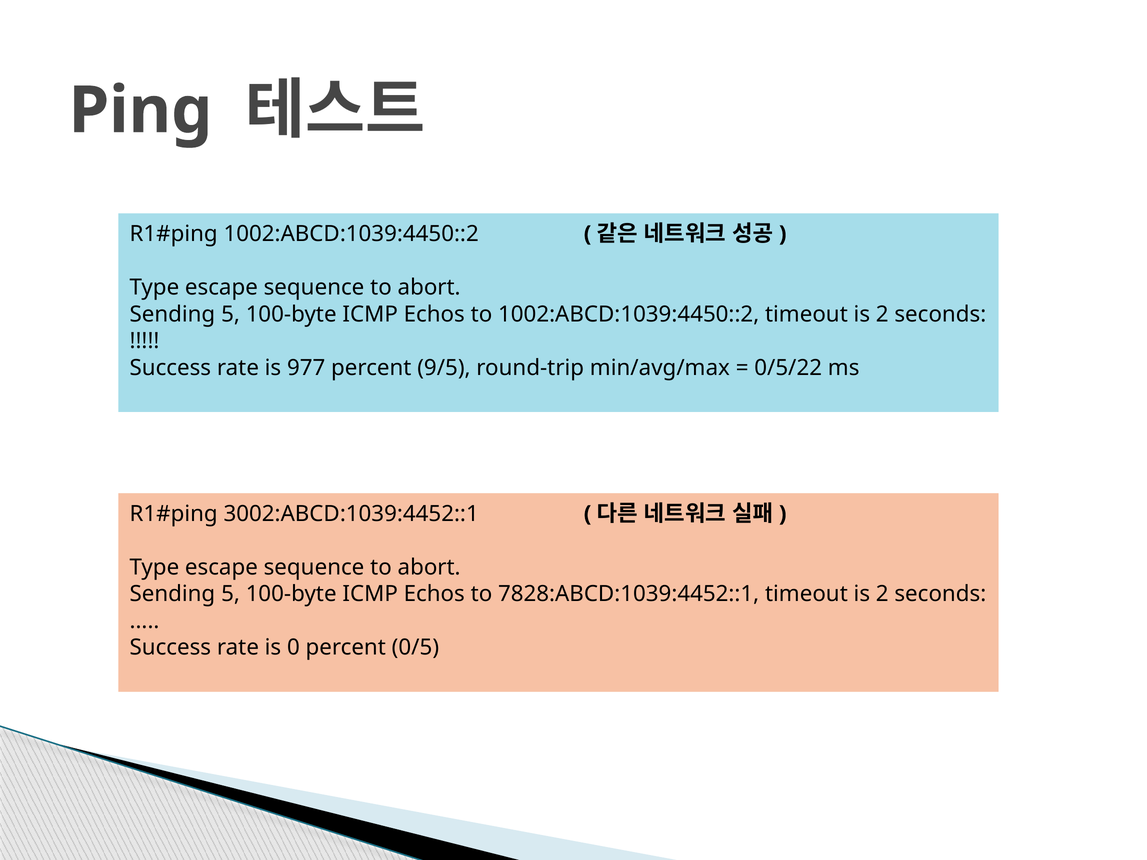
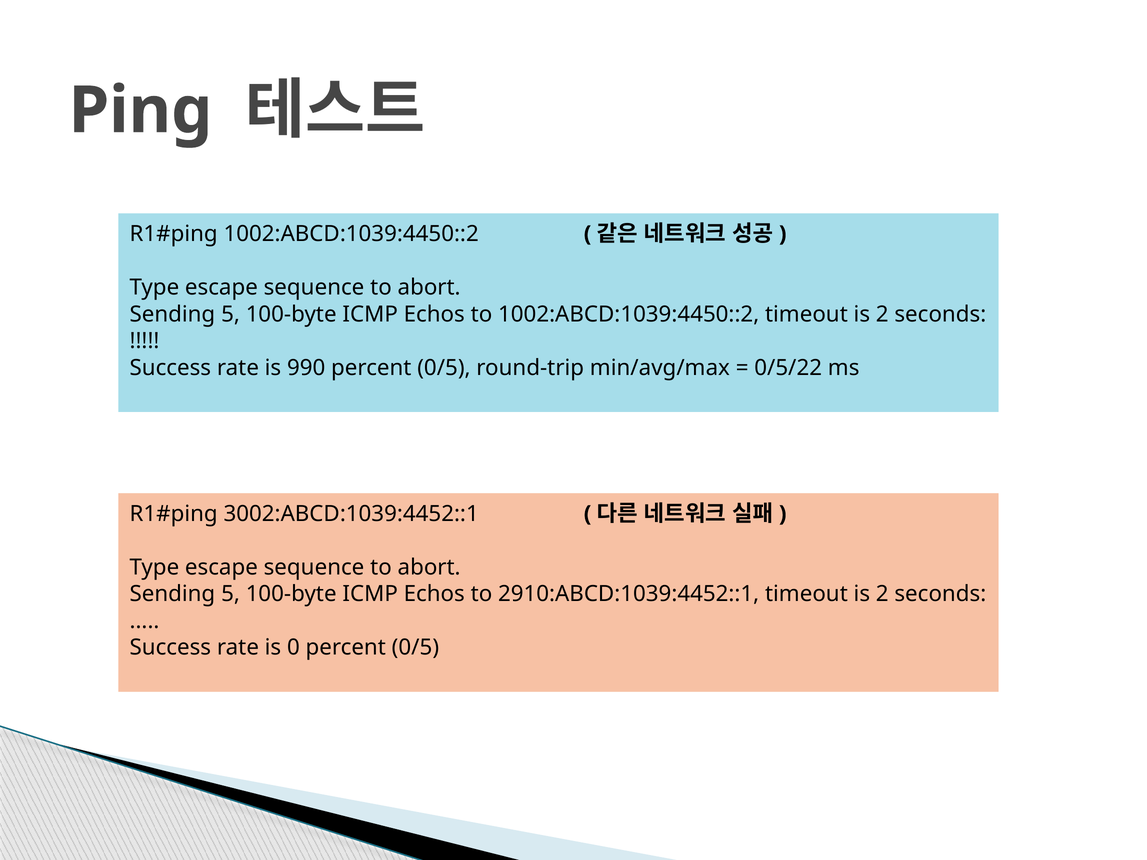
977: 977 -> 990
9/5 at (444, 368): 9/5 -> 0/5
7828:ABCD:1039:4452::1: 7828:ABCD:1039:4452::1 -> 2910:ABCD:1039:4452::1
